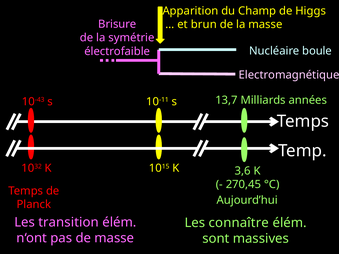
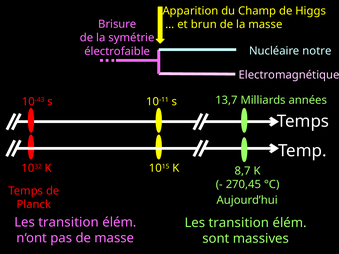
boule: boule -> notre
3,6: 3,6 -> 8,7
connaître at (239, 223): connaître -> transition
